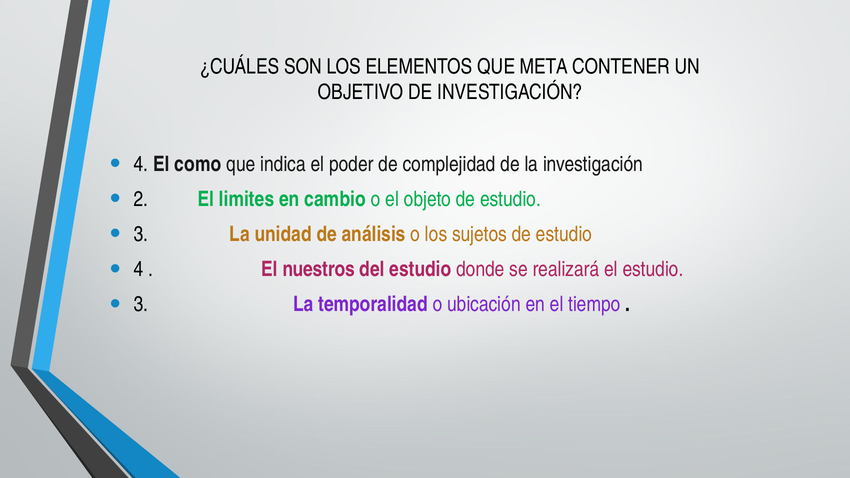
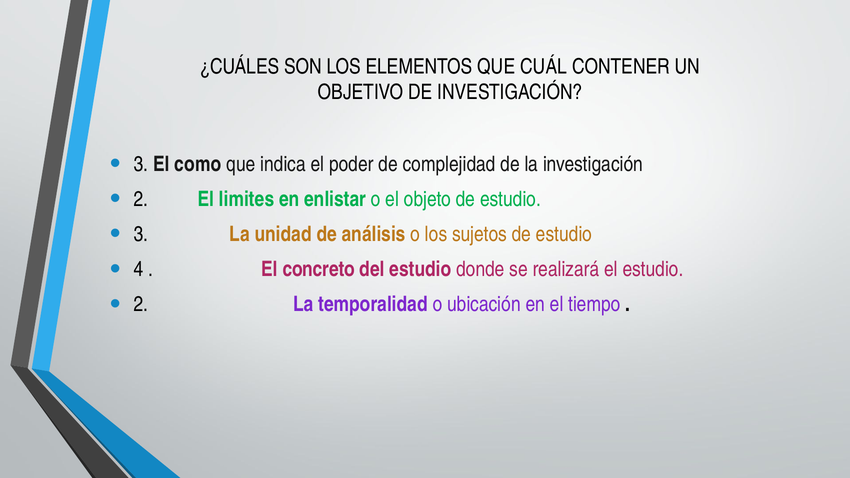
META: META -> CUÁL
4 at (141, 164): 4 -> 3
cambio: cambio -> enlistar
nuestros: nuestros -> concreto
3 at (141, 304): 3 -> 2
